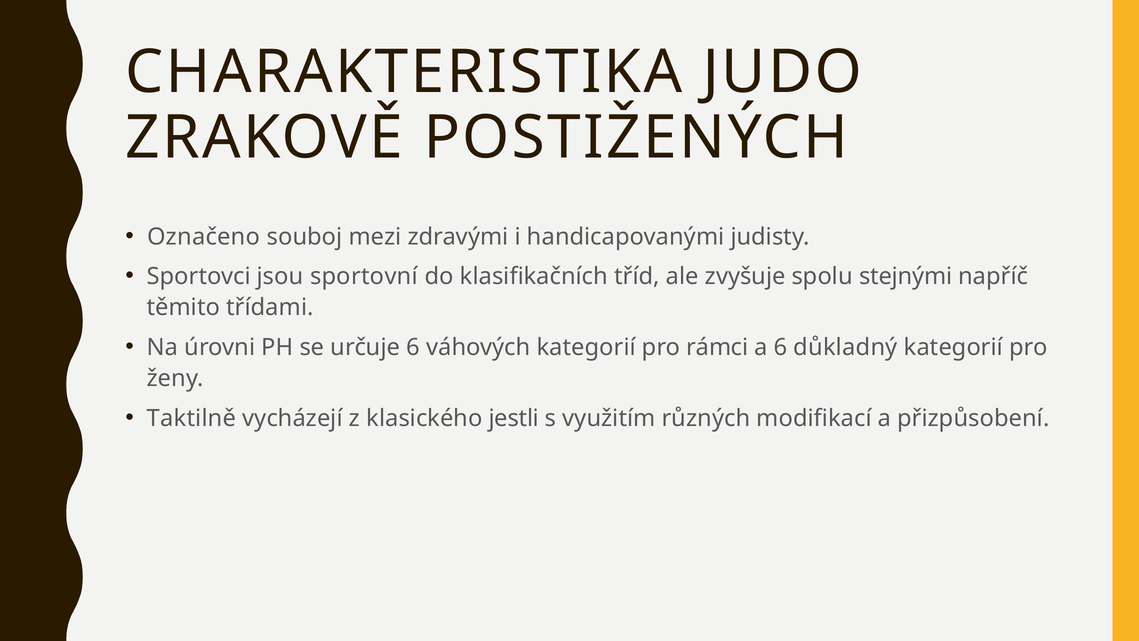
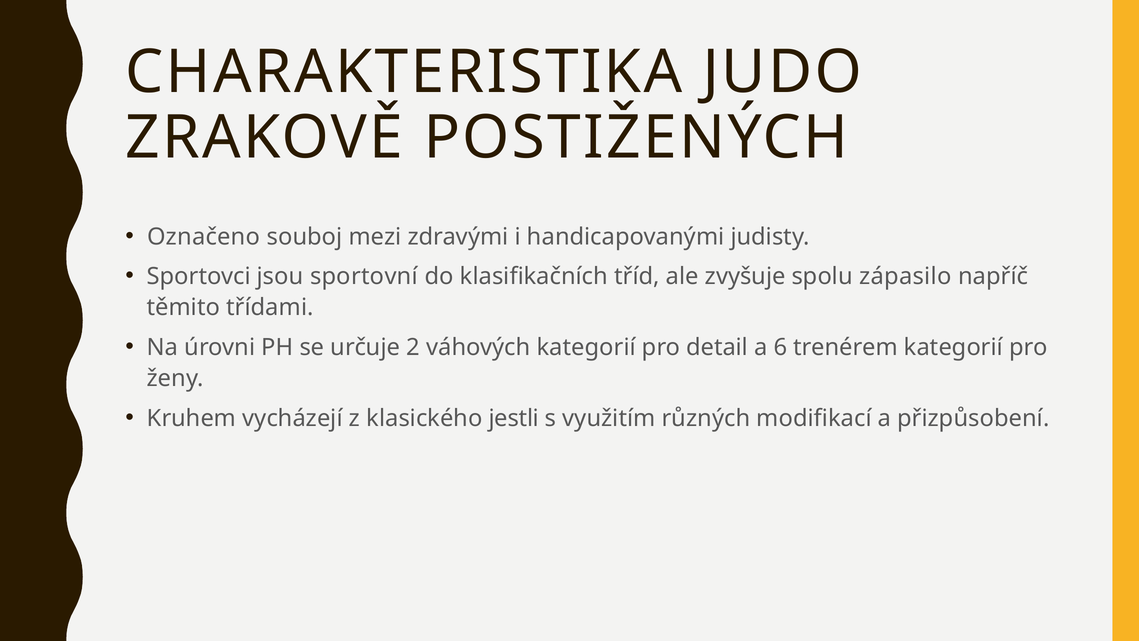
stejnými: stejnými -> zápasilo
určuje 6: 6 -> 2
rámci: rámci -> detail
důkladný: důkladný -> trenérem
Taktilně: Taktilně -> Kruhem
